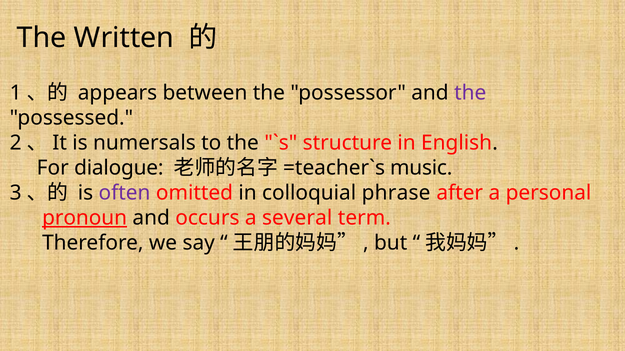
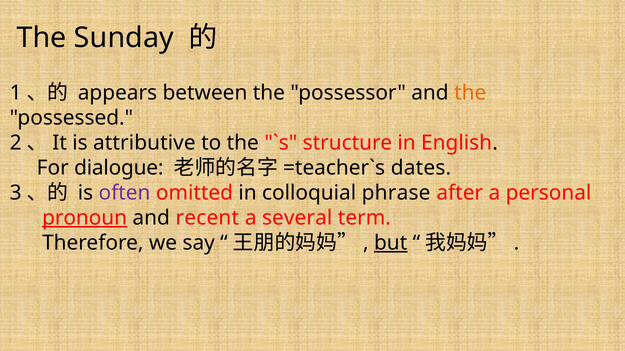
Written: Written -> Sunday
the at (470, 93) colour: purple -> orange
numersals: numersals -> attributive
music: music -> dates
occurs: occurs -> recent
but underline: none -> present
